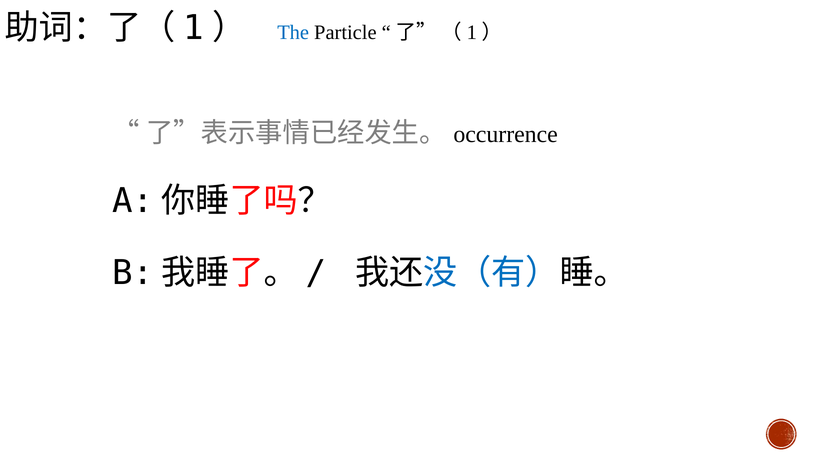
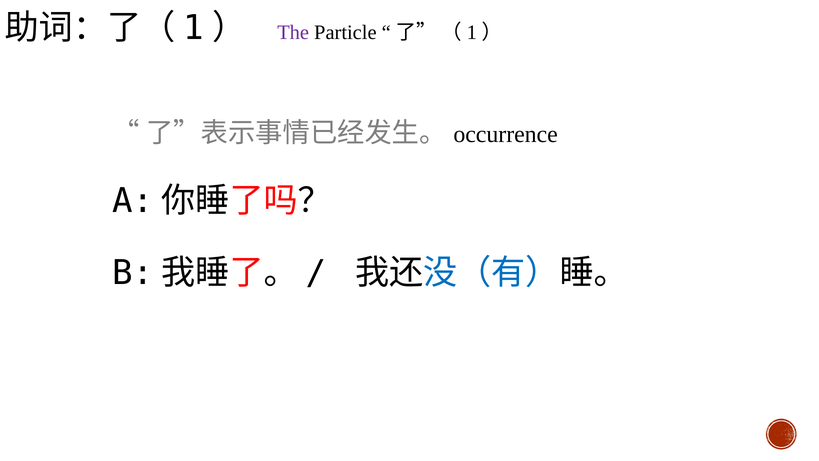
The colour: blue -> purple
